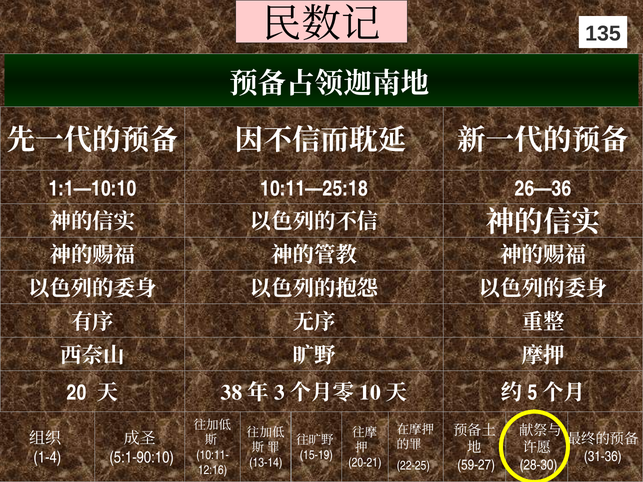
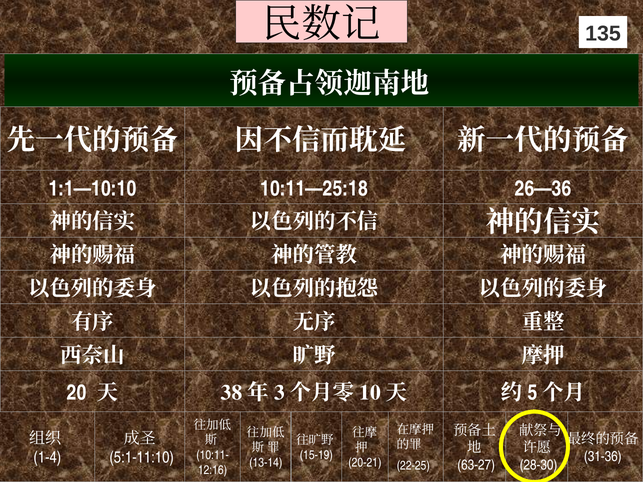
5:1-90:10: 5:1-90:10 -> 5:1-11:10
59-27: 59-27 -> 63-27
